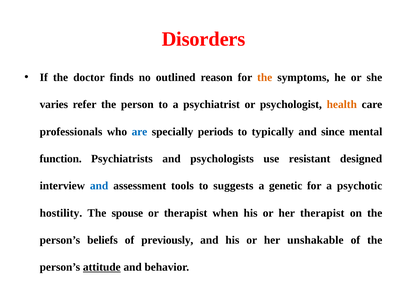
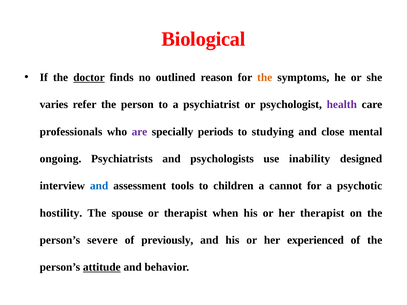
Disorders: Disorders -> Biological
doctor underline: none -> present
health colour: orange -> purple
are colour: blue -> purple
typically: typically -> studying
since: since -> close
function: function -> ongoing
resistant: resistant -> inability
suggests: suggests -> children
genetic: genetic -> cannot
beliefs: beliefs -> severe
unshakable: unshakable -> experienced
